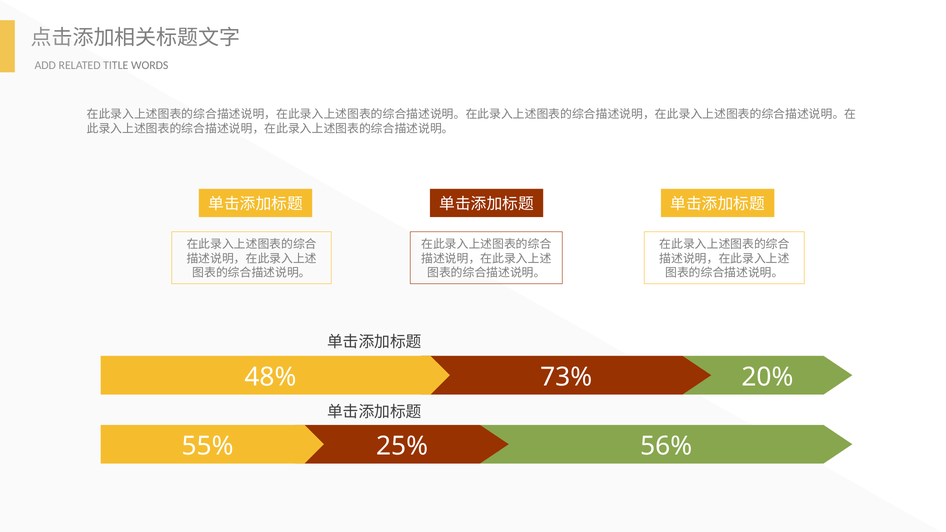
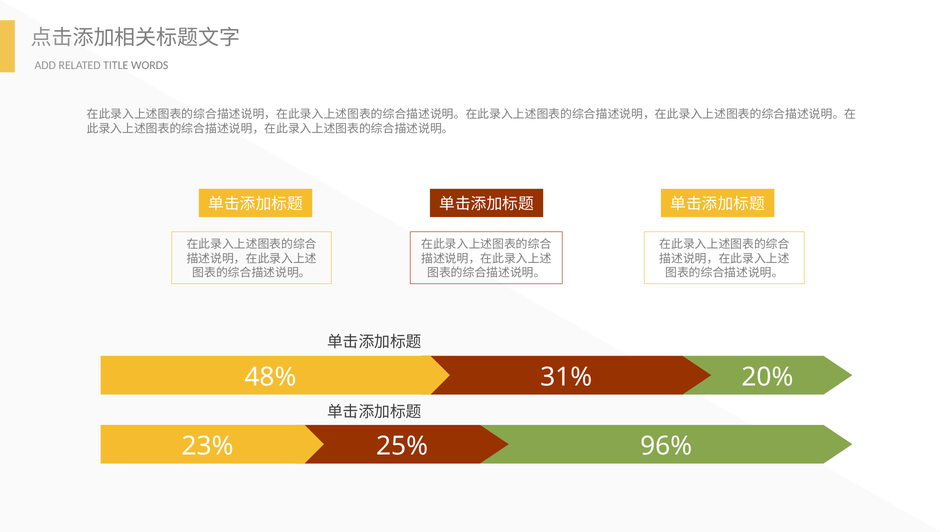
73%: 73% -> 31%
55%: 55% -> 23%
56%: 56% -> 96%
